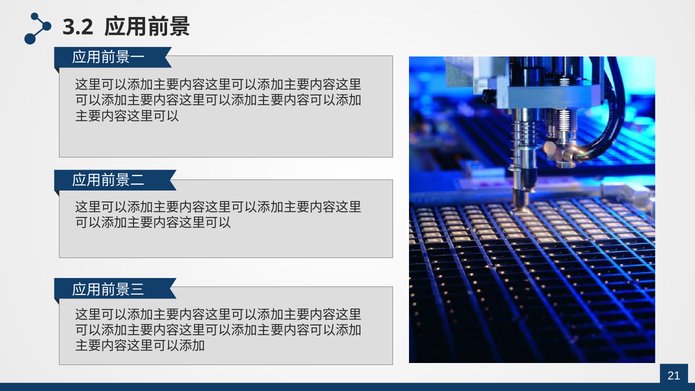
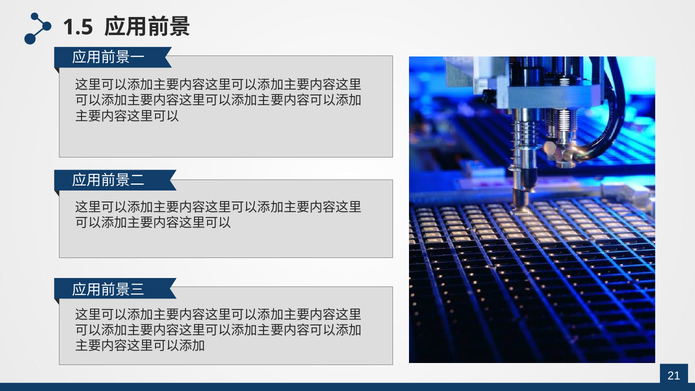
3.2: 3.2 -> 1.5
